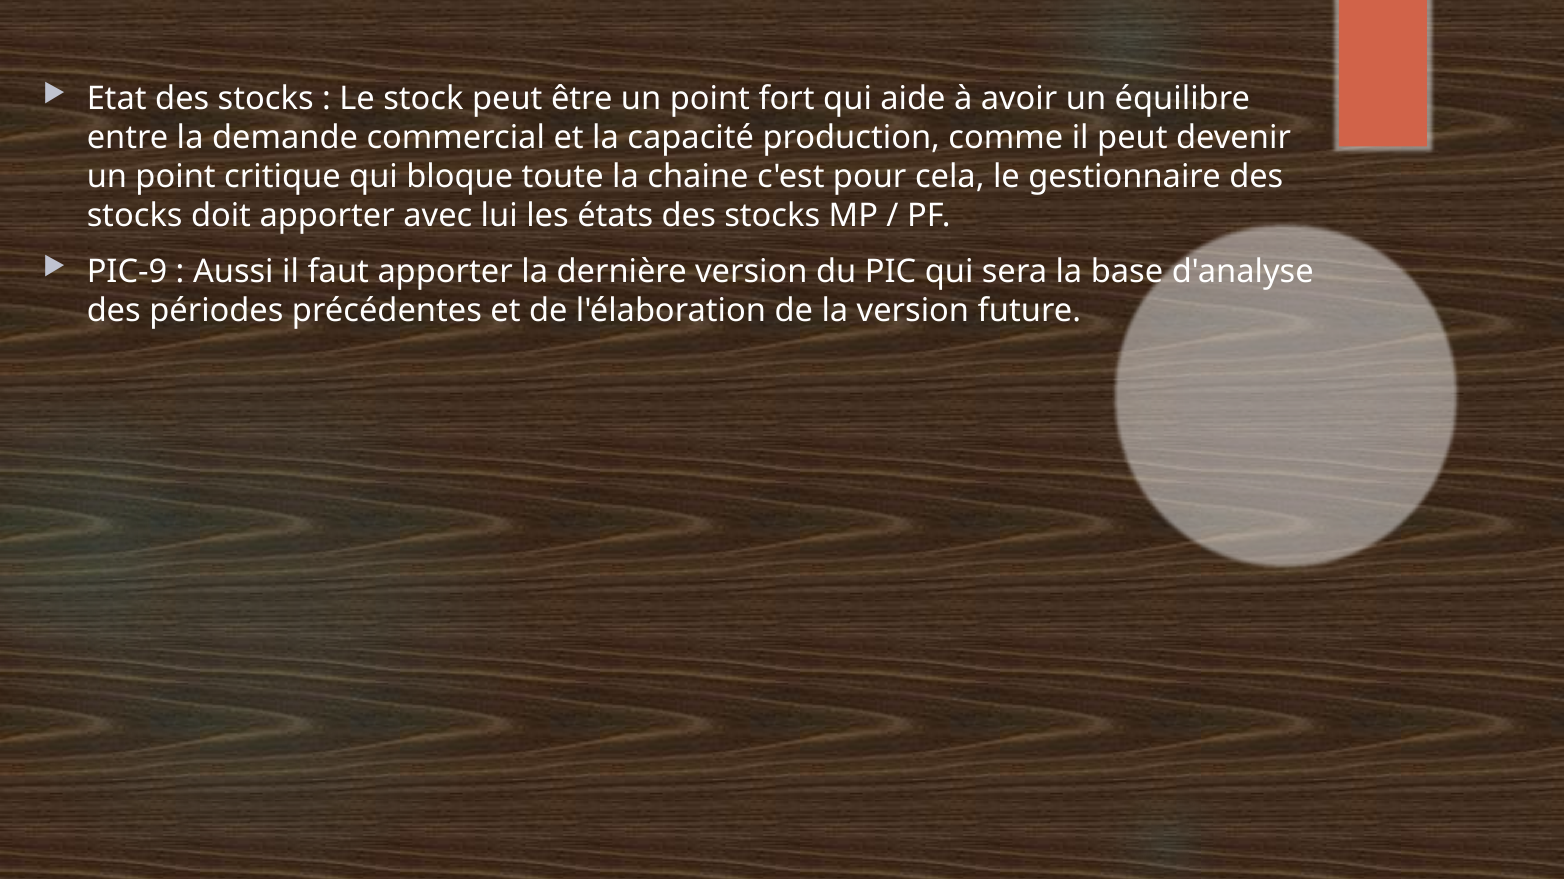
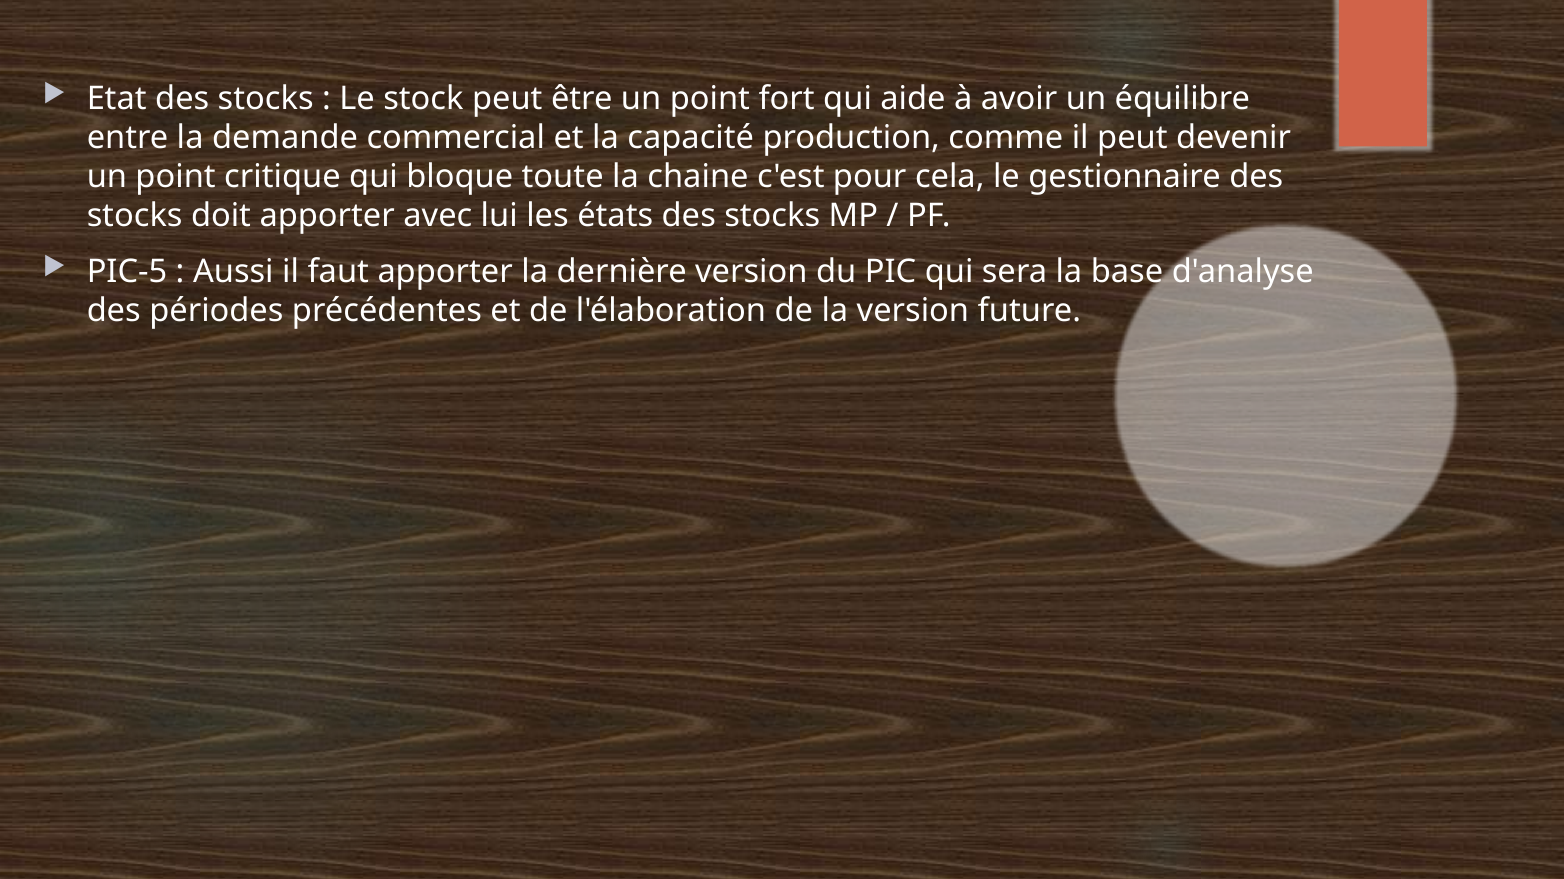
PIC-9: PIC-9 -> PIC-5
